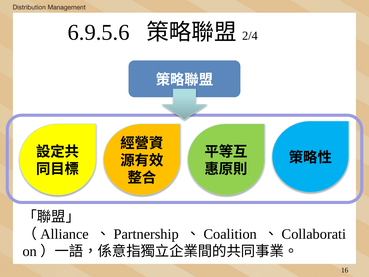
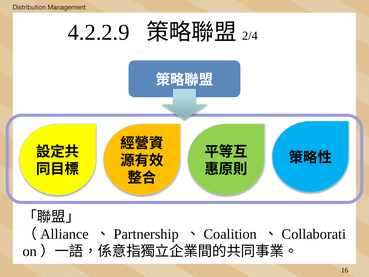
6.9.5.6: 6.9.5.6 -> 4.2.2.9
